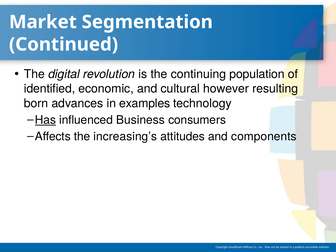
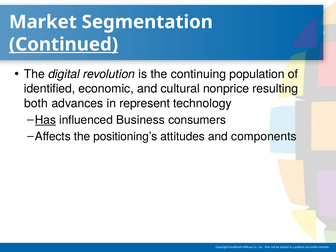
Continued underline: none -> present
however: however -> nonprice
born: born -> both
examples: examples -> represent
increasing’s: increasing’s -> positioning’s
